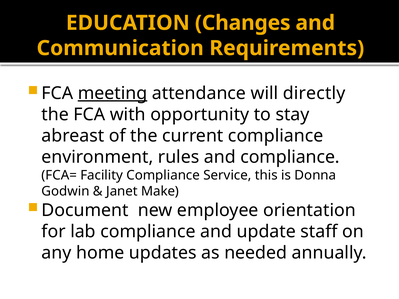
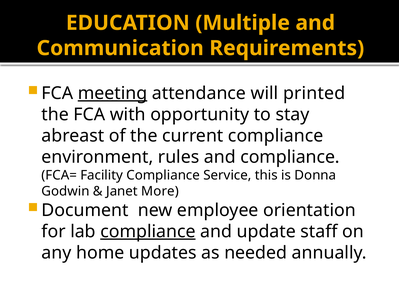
Changes: Changes -> Multiple
directly: directly -> printed
Make: Make -> More
compliance at (148, 232) underline: none -> present
